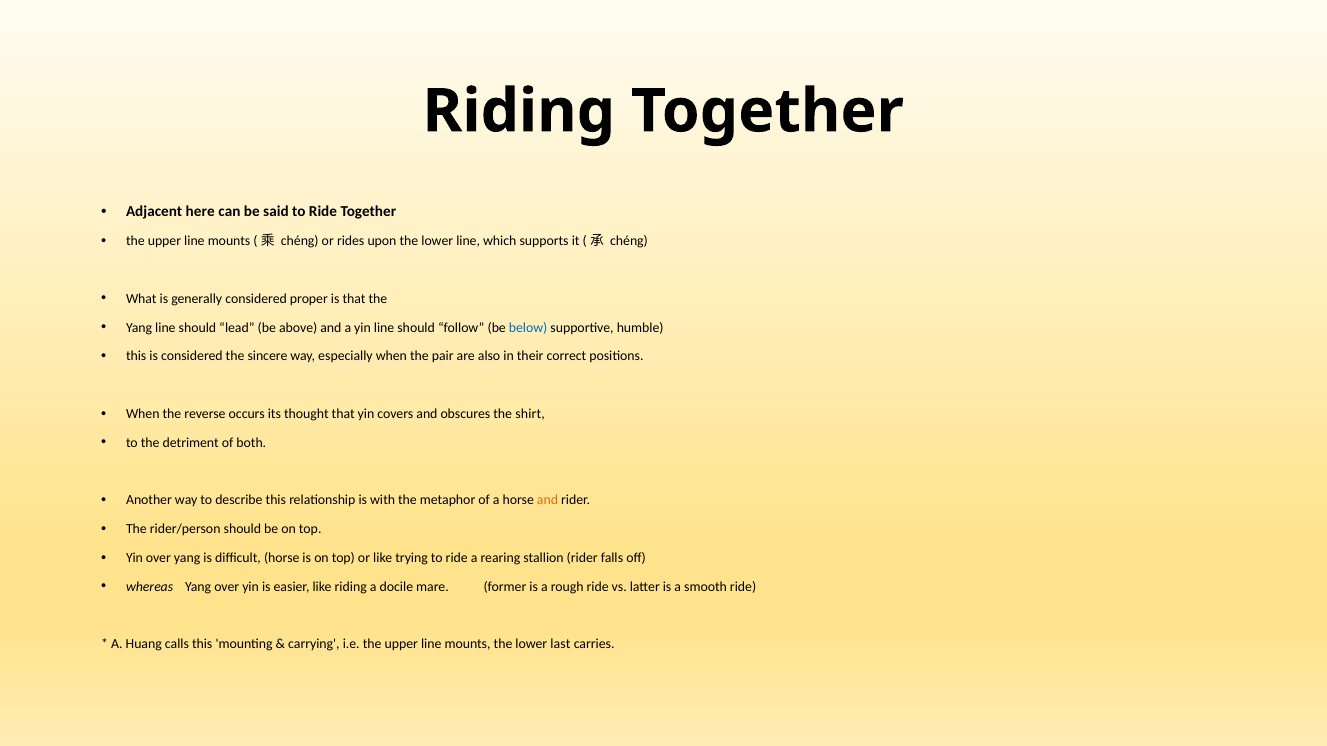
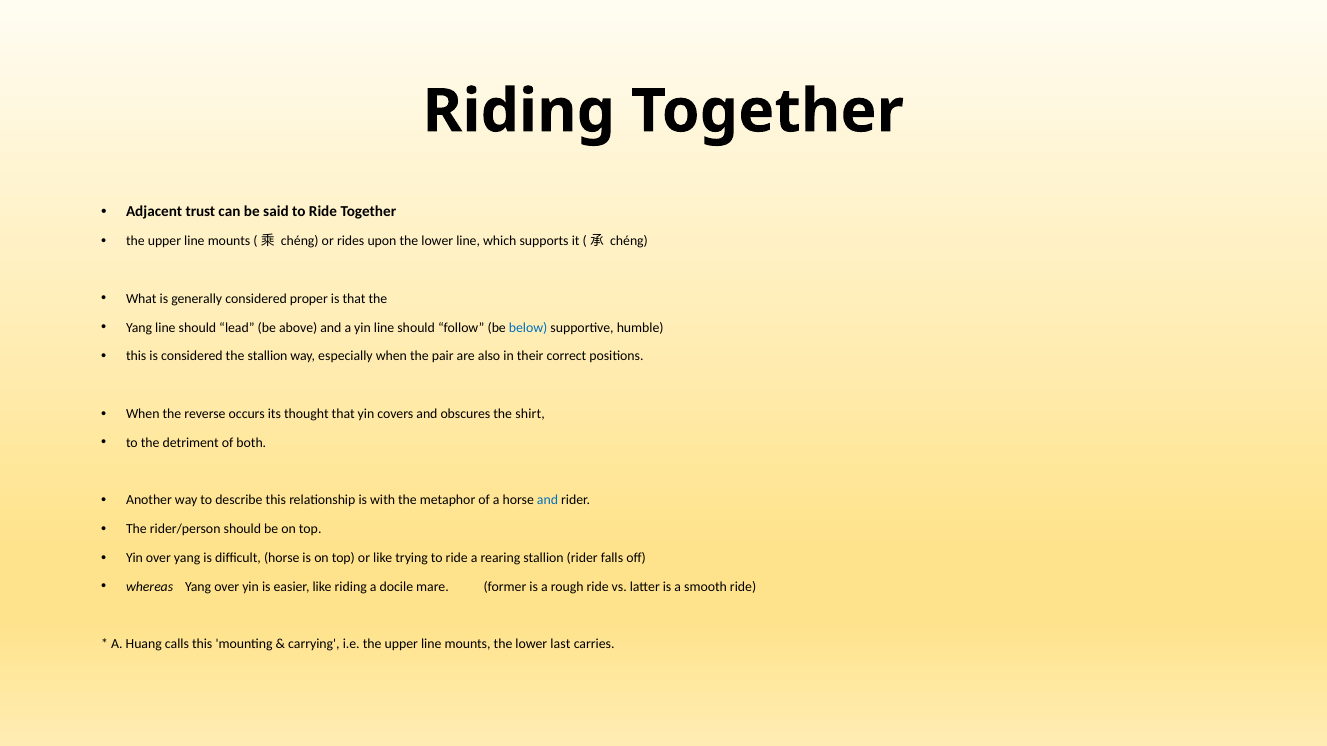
here: here -> trust
the sincere: sincere -> stallion
and at (548, 501) colour: orange -> blue
